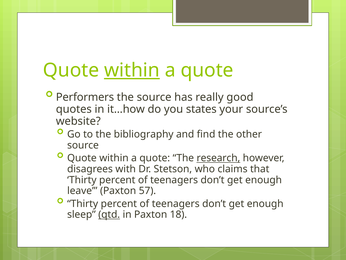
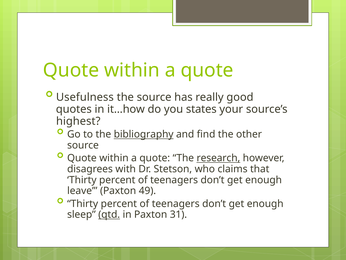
within at (132, 70) underline: present -> none
Performers: Performers -> Usefulness
website: website -> highest
bibliography underline: none -> present
57: 57 -> 49
18: 18 -> 31
